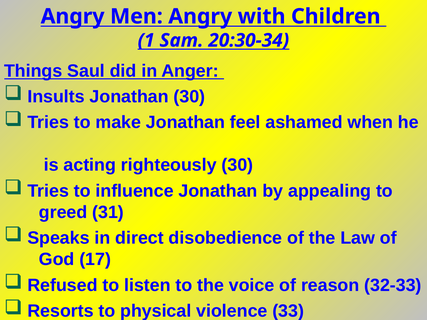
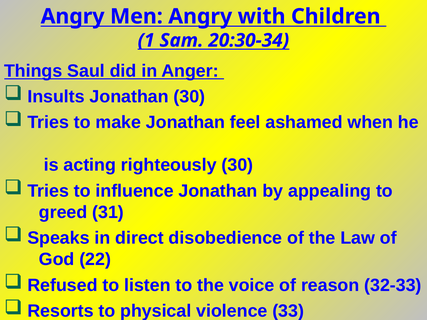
17: 17 -> 22
